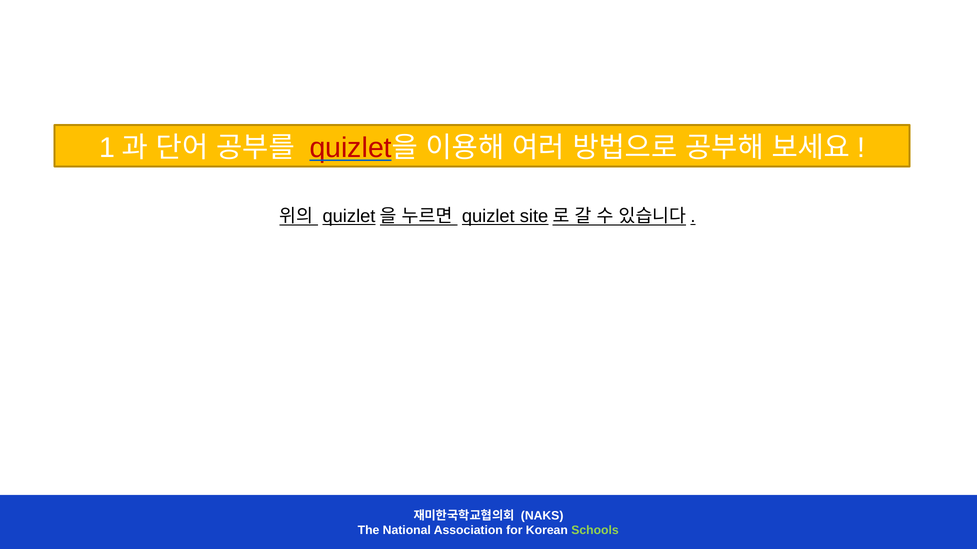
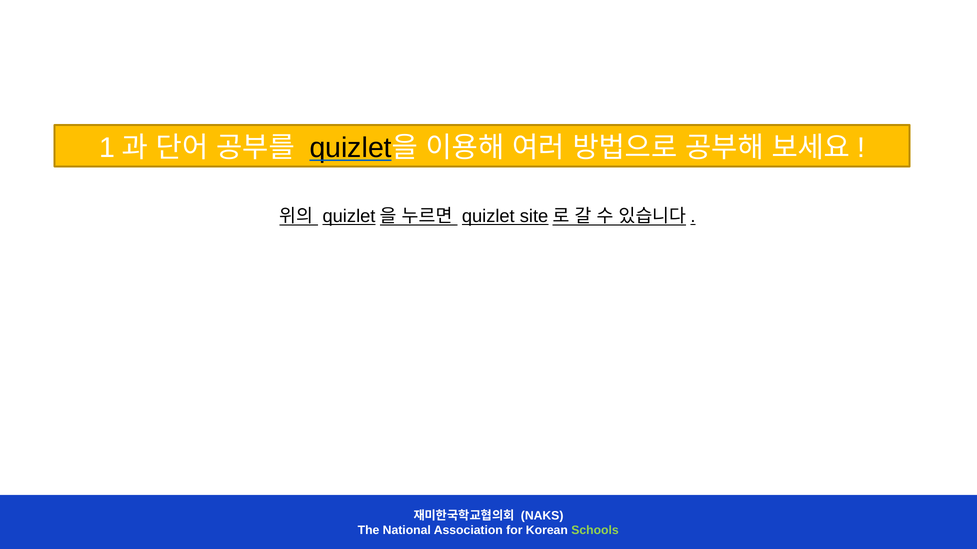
quizlet at (351, 148) colour: red -> black
